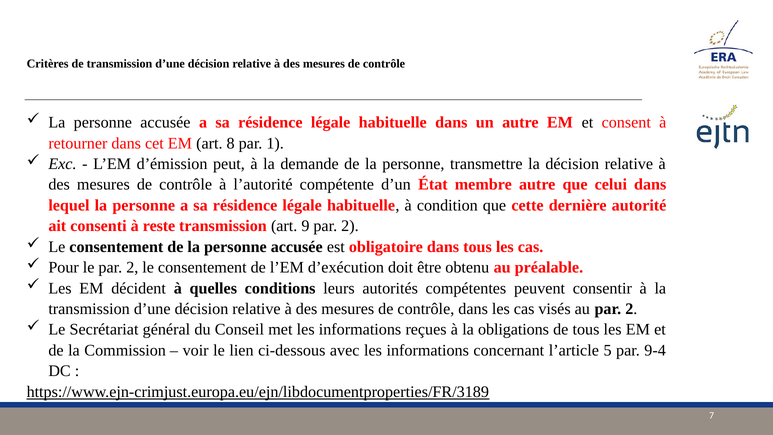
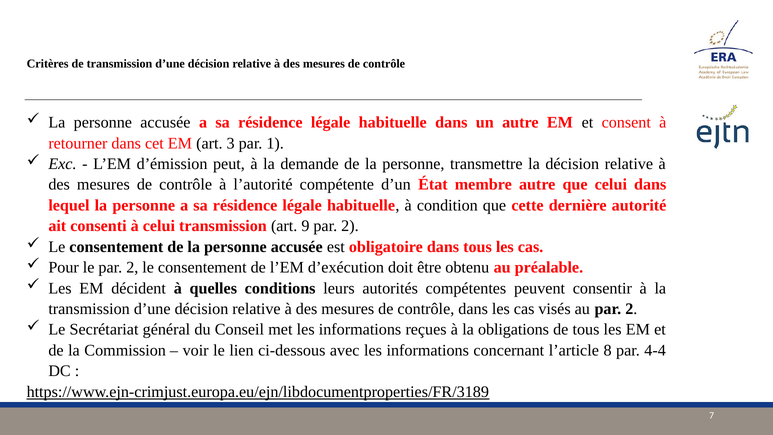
8: 8 -> 3
à reste: reste -> celui
5: 5 -> 8
9-4: 9-4 -> 4-4
